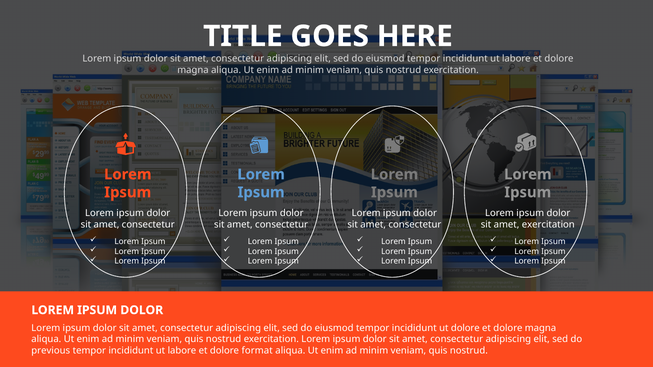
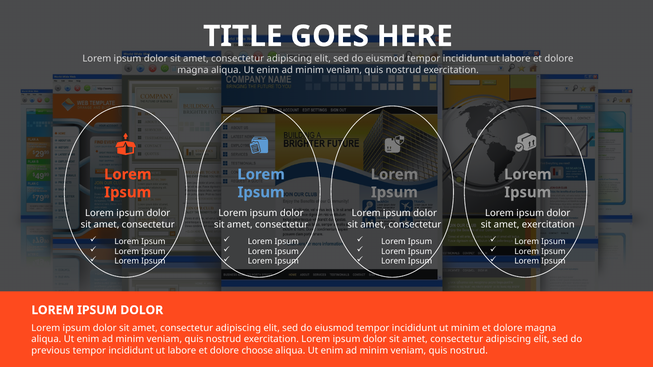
ut dolore: dolore -> minim
format: format -> choose
